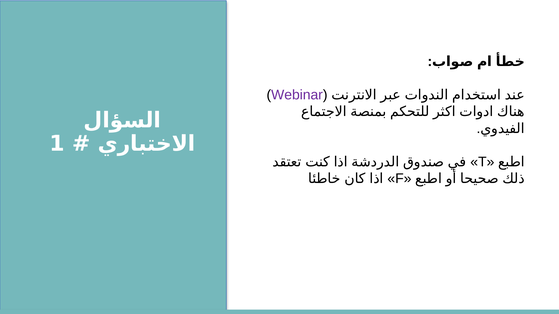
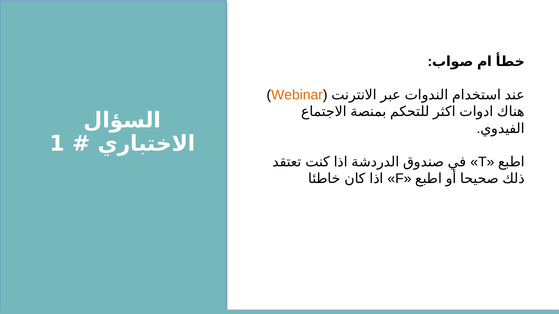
Webinar colour: purple -> orange
